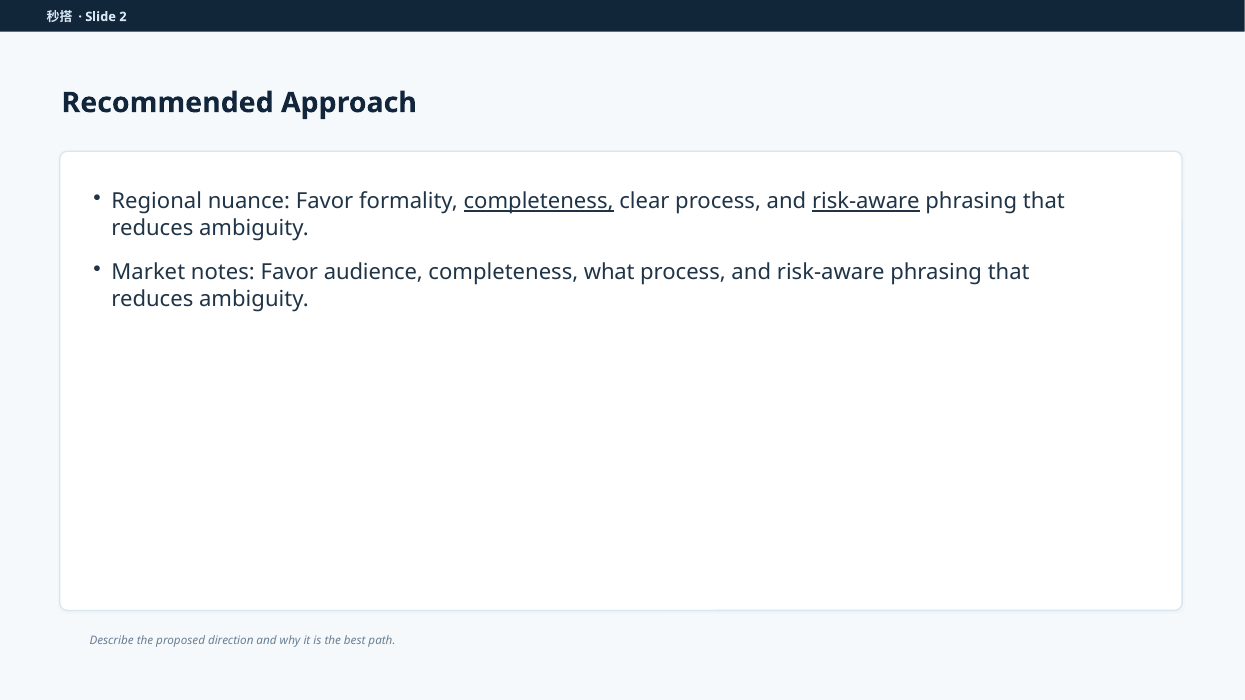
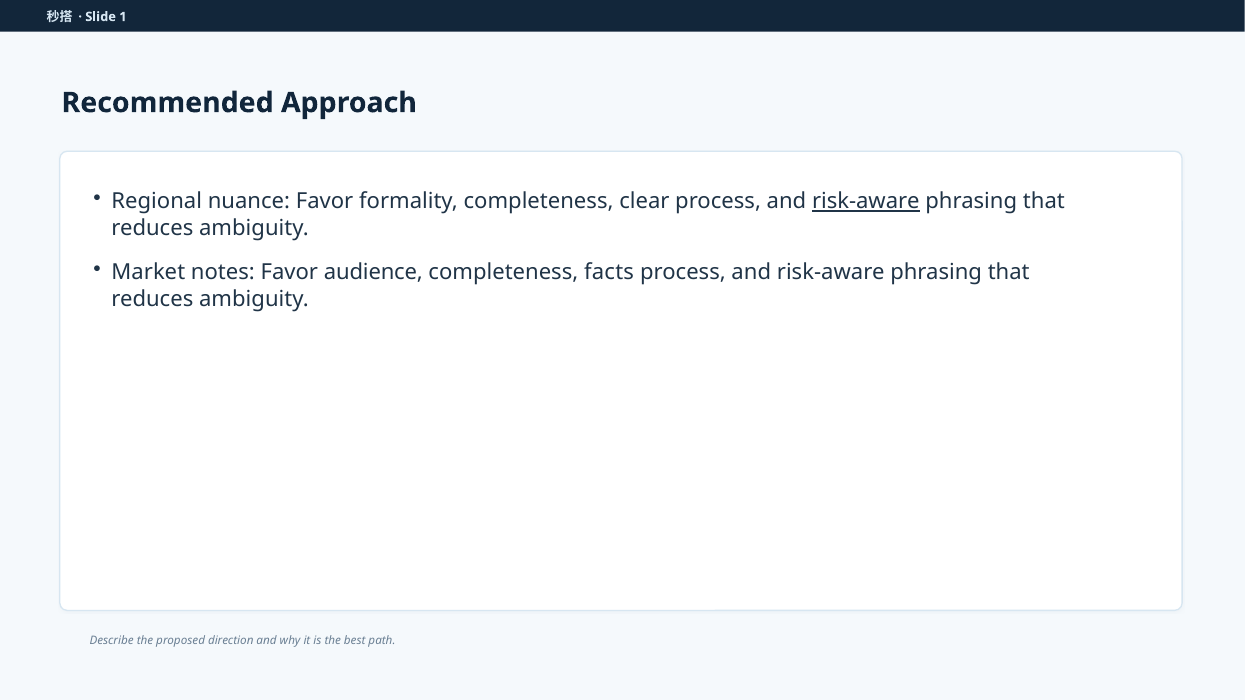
2: 2 -> 1
completeness at (539, 201) underline: present -> none
what: what -> facts
